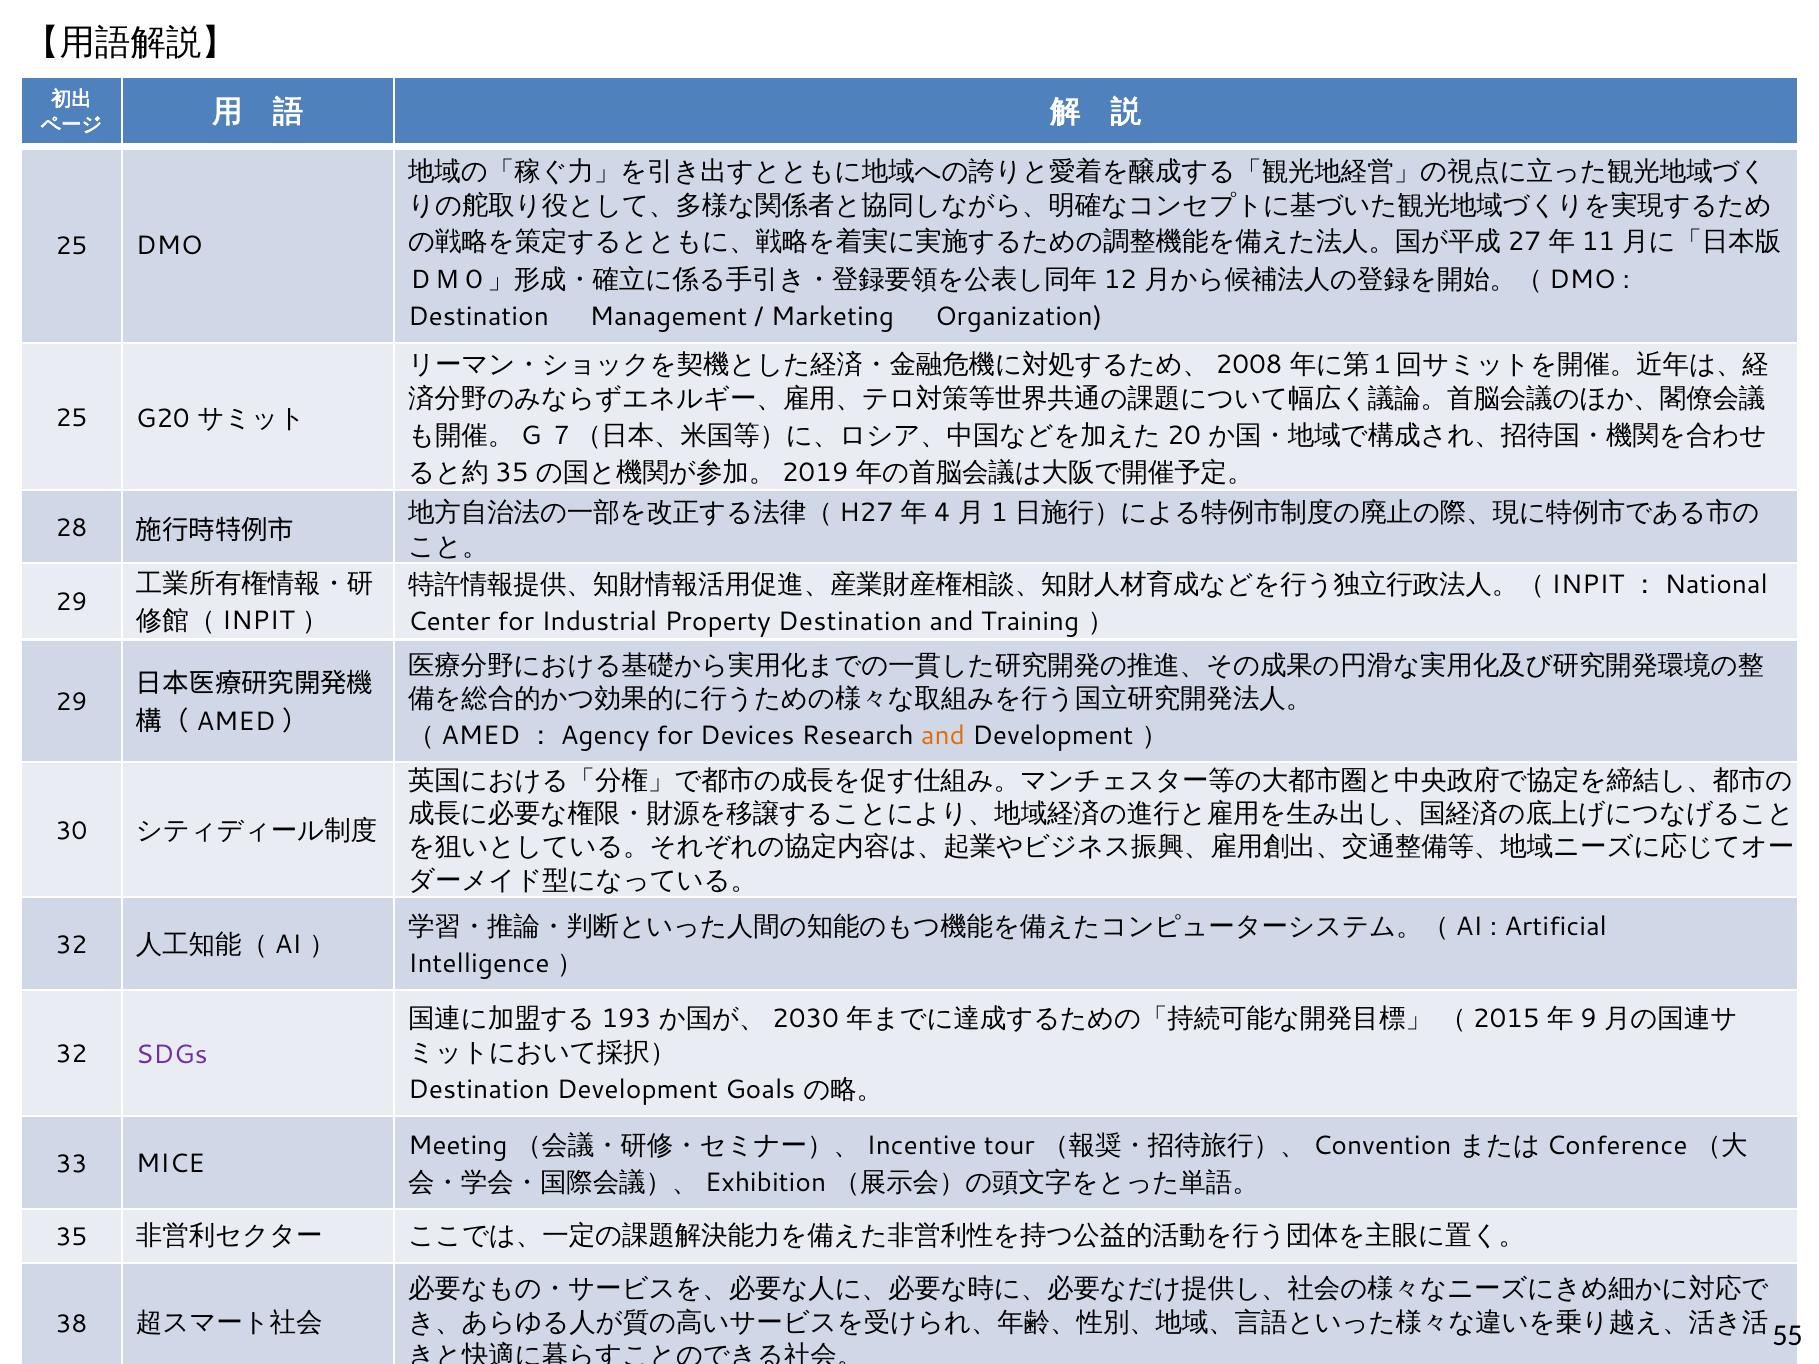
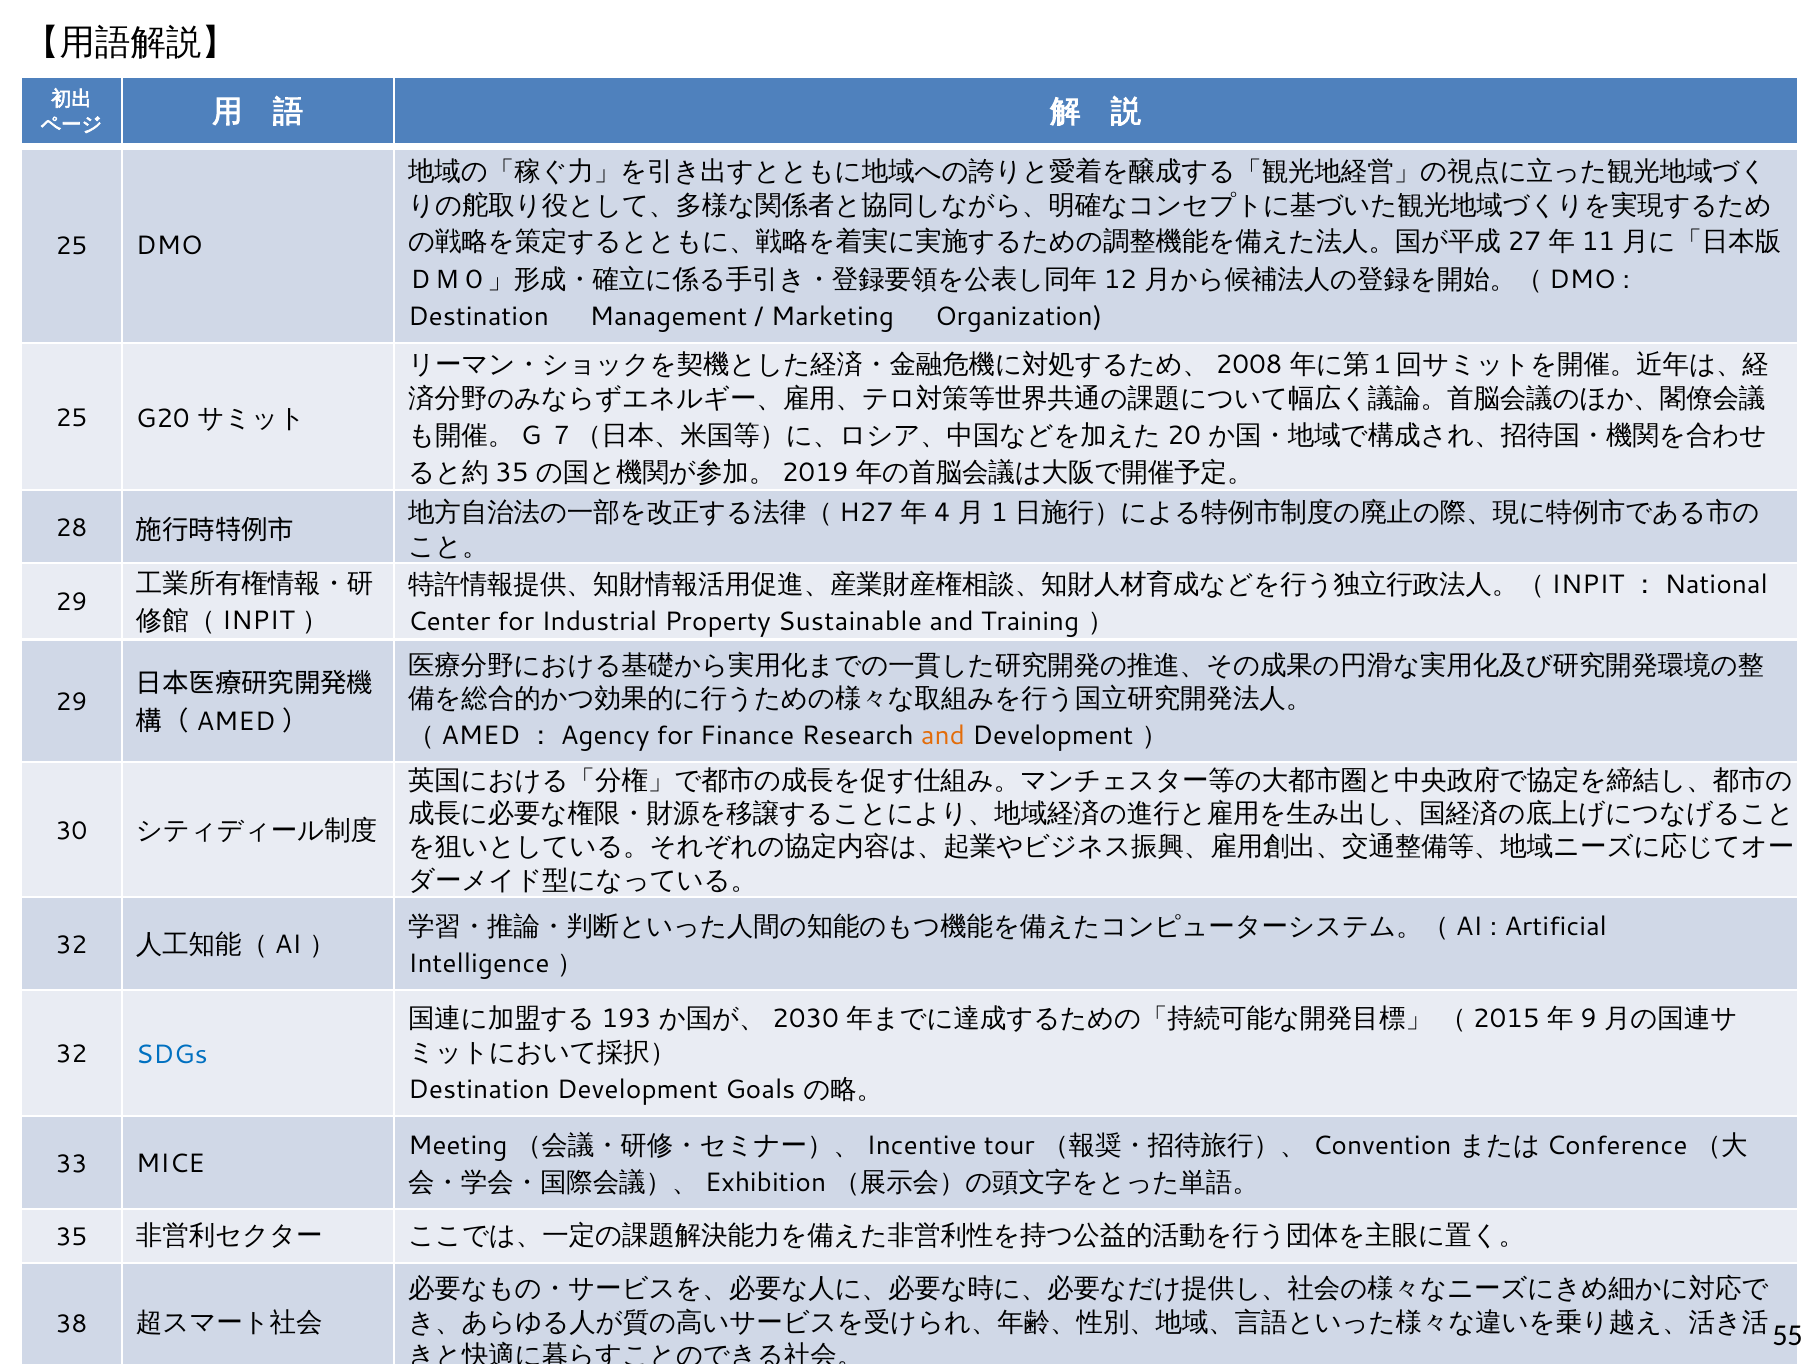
Property Destination: Destination -> Sustainable
Devices: Devices -> Finance
SDGs colour: purple -> blue
